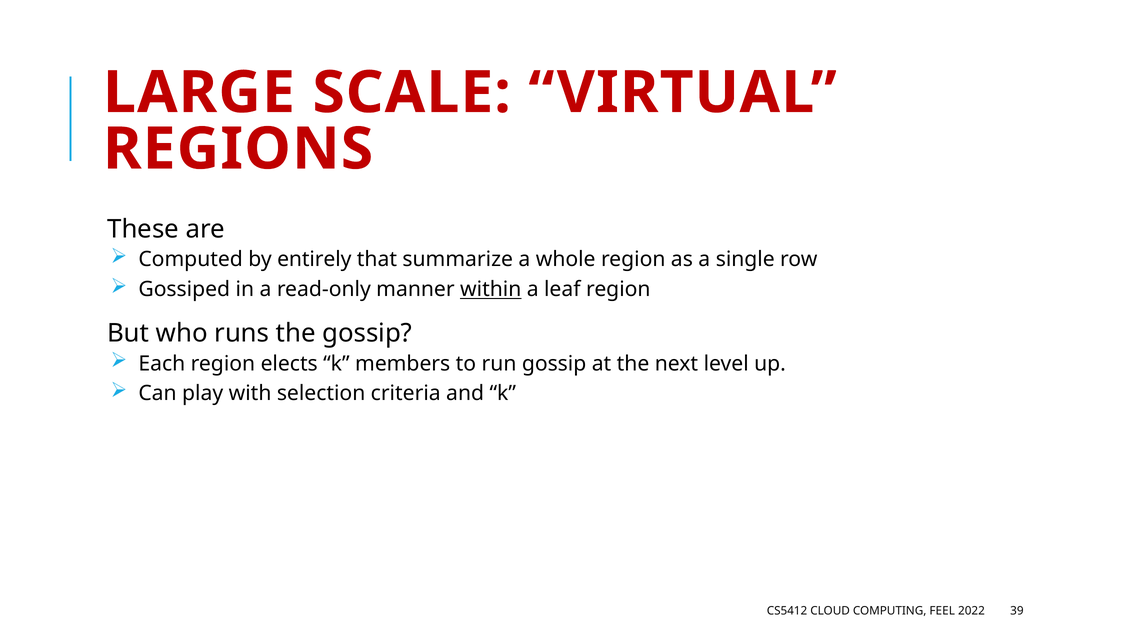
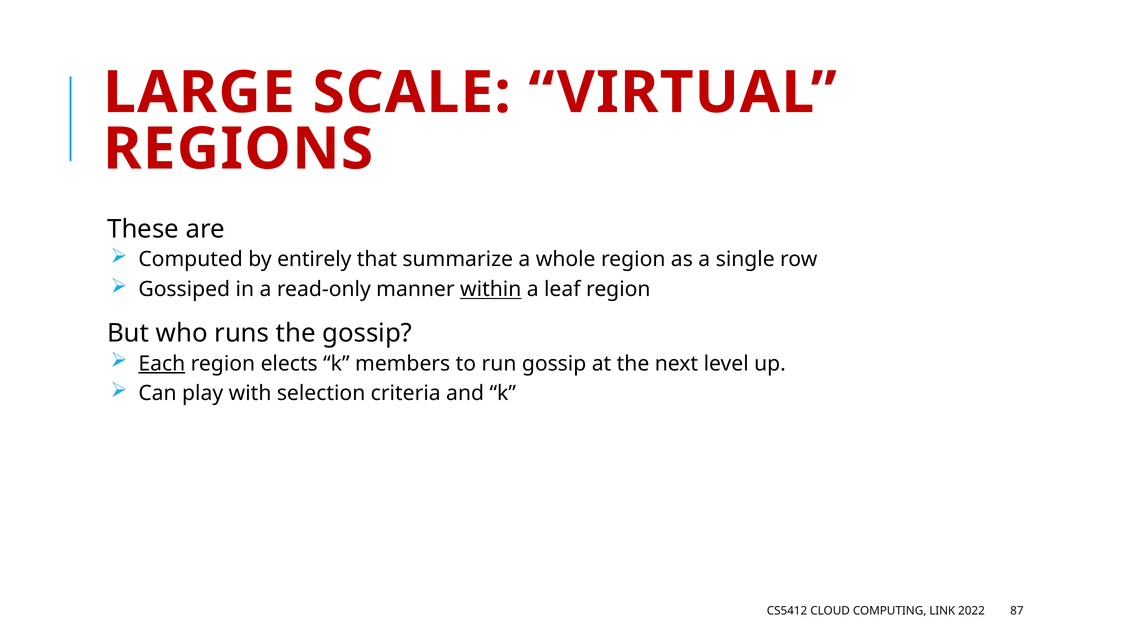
Each underline: none -> present
FEEL: FEEL -> LINK
39: 39 -> 87
